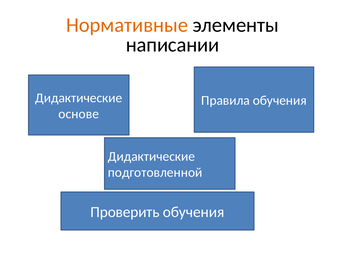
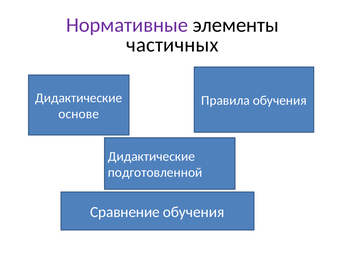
Нормативные colour: orange -> purple
написании: написании -> частичных
Проверить: Проверить -> Сравнение
